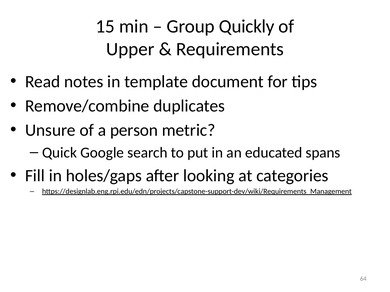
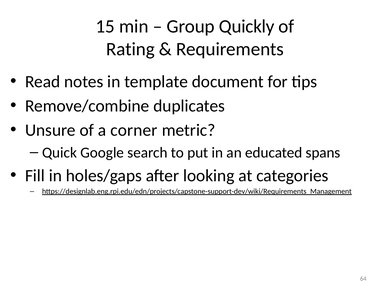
Upper: Upper -> Rating
person: person -> corner
